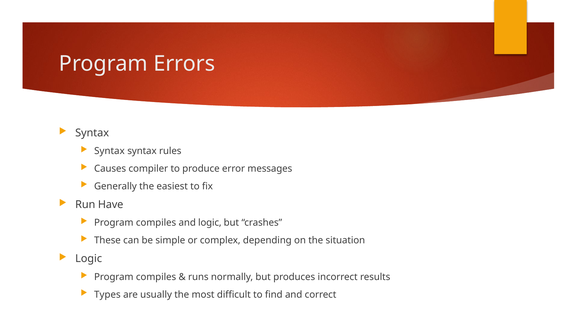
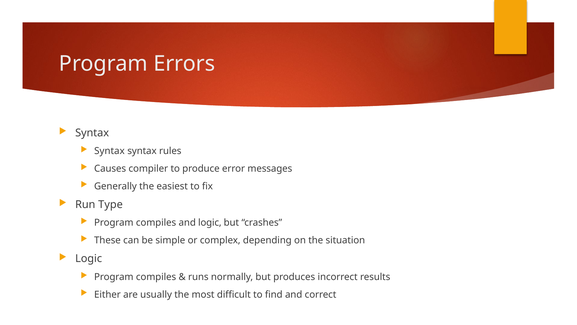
Have: Have -> Type
Types: Types -> Either
